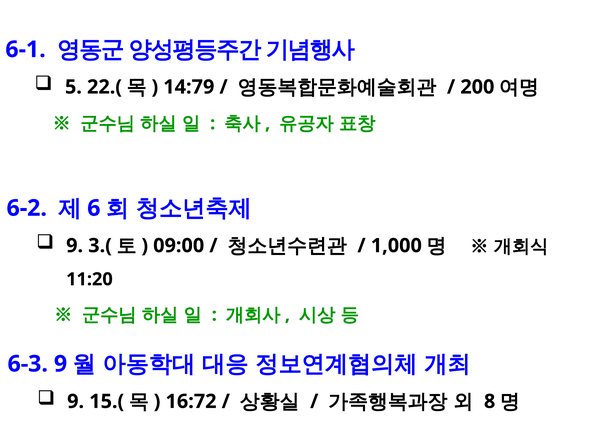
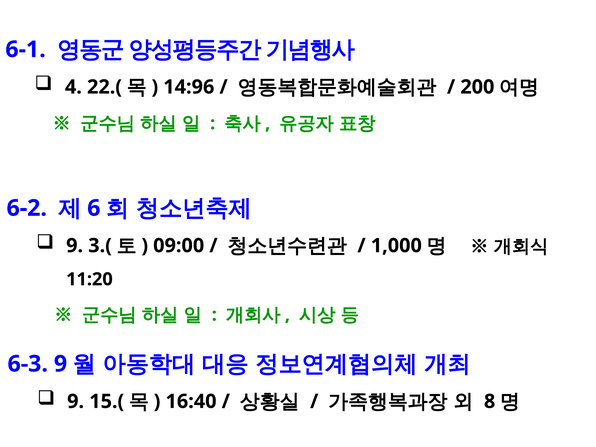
5: 5 -> 4
14:79: 14:79 -> 14:96
16:72: 16:72 -> 16:40
